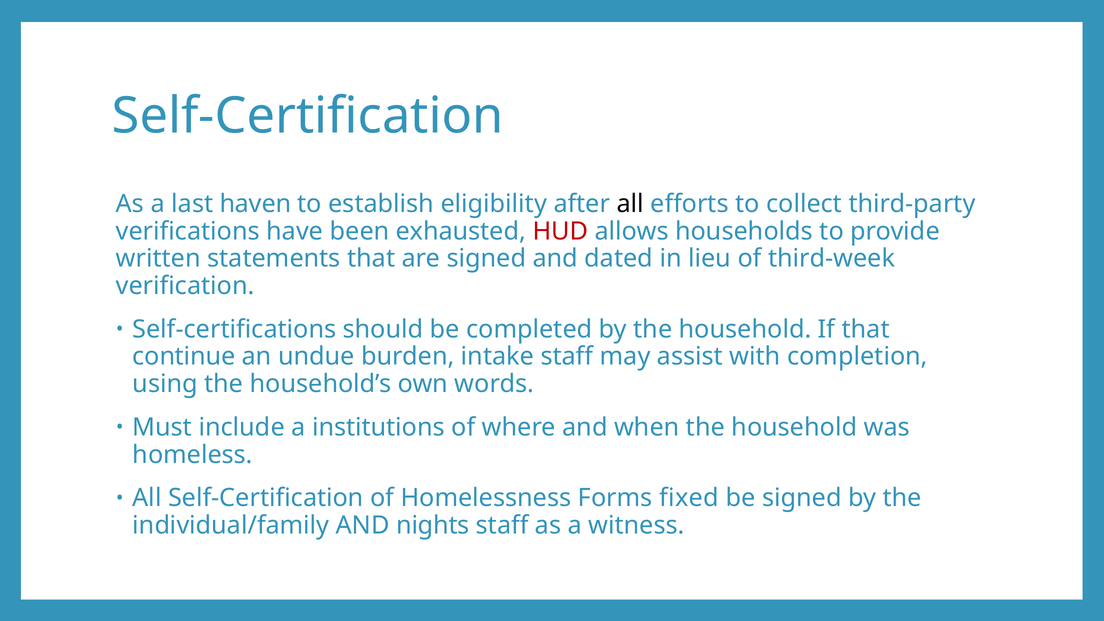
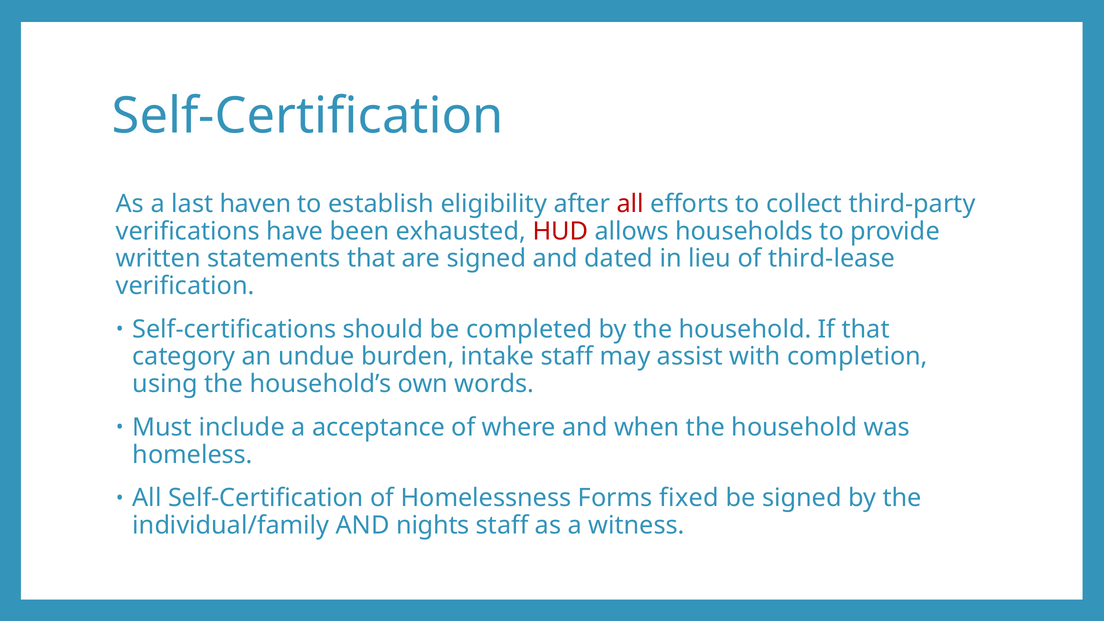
all at (630, 204) colour: black -> red
third-week: third-week -> third-lease
continue: continue -> category
institutions: institutions -> acceptance
